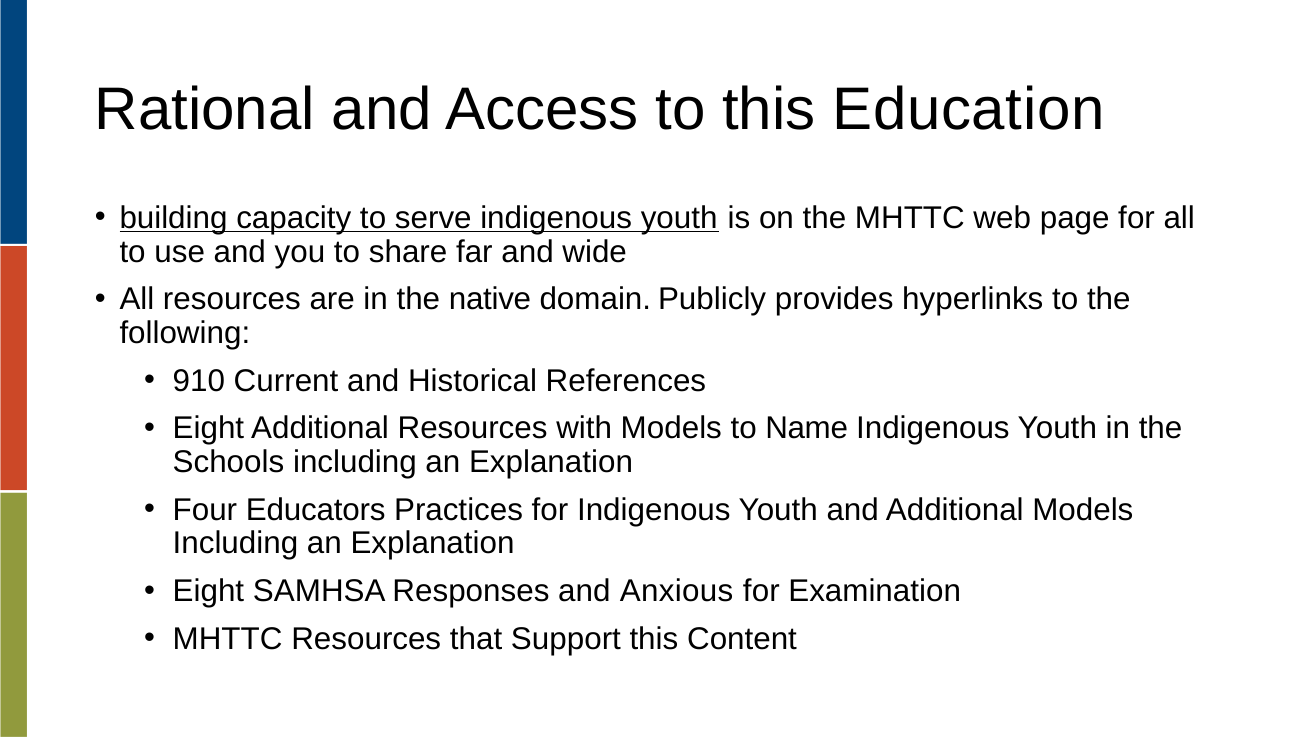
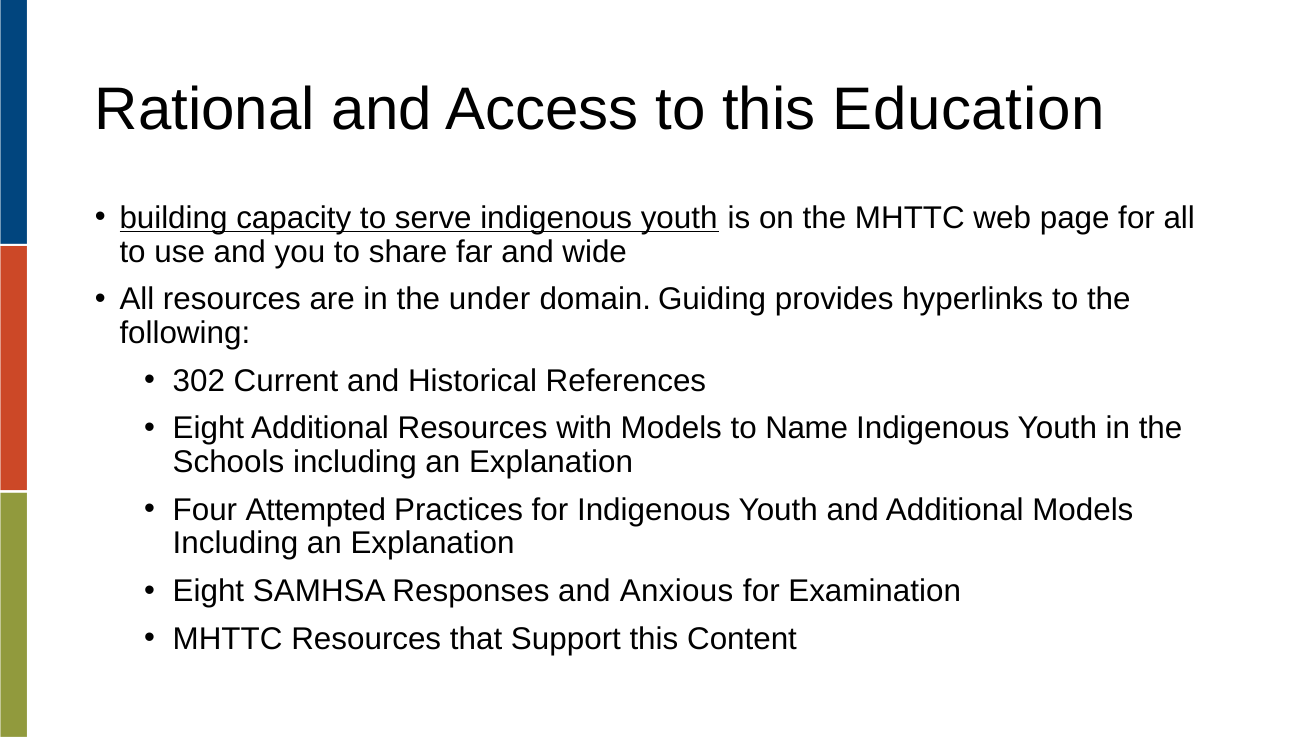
native: native -> under
Publicly: Publicly -> Guiding
910: 910 -> 302
Educators: Educators -> Attempted
